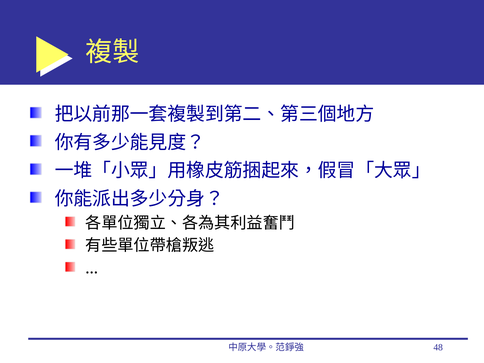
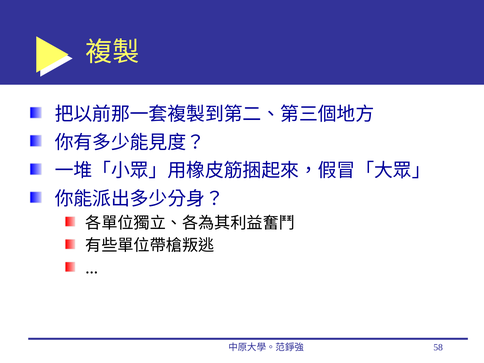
48: 48 -> 58
